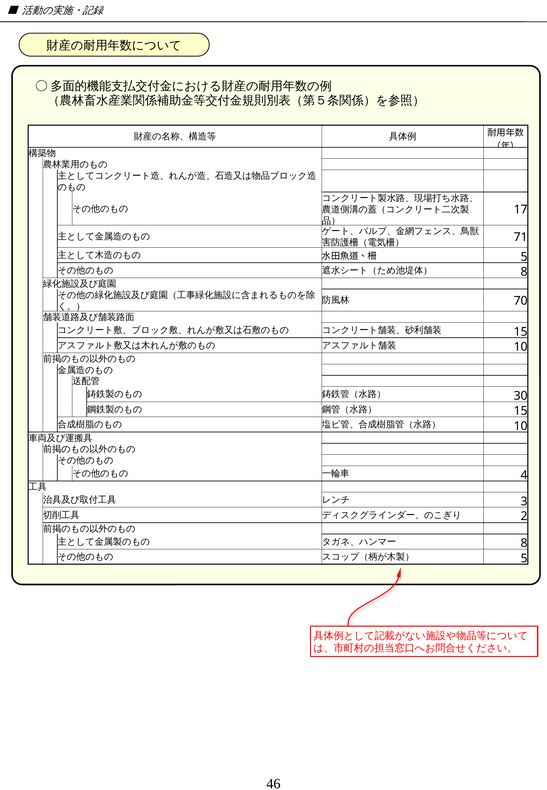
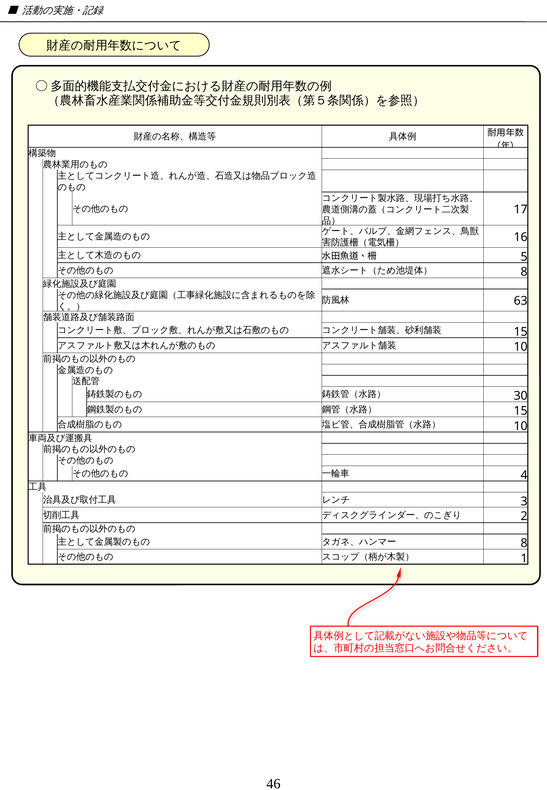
71: 71 -> 16
70: 70 -> 63
5 at (524, 558): 5 -> 1
